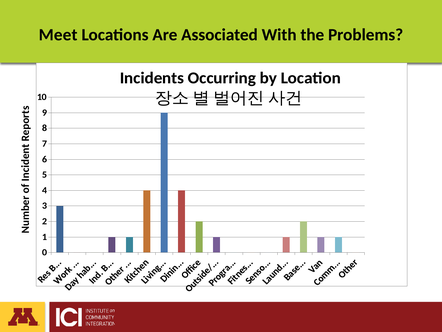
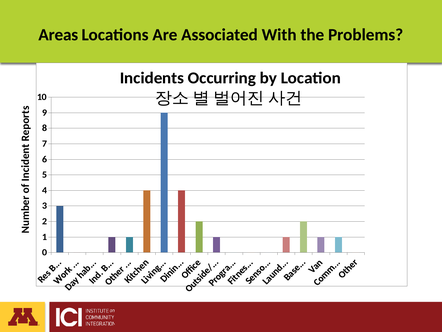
Meet: Meet -> Areas
